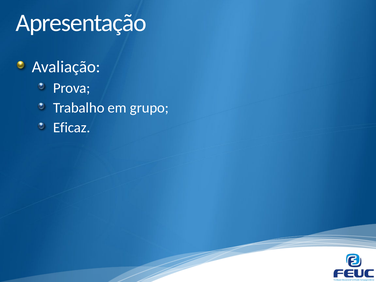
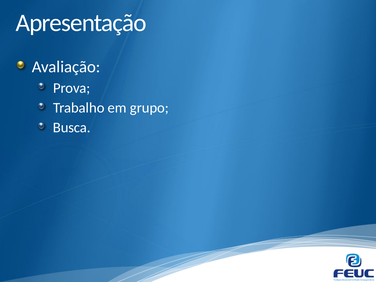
Eficaz: Eficaz -> Busca
